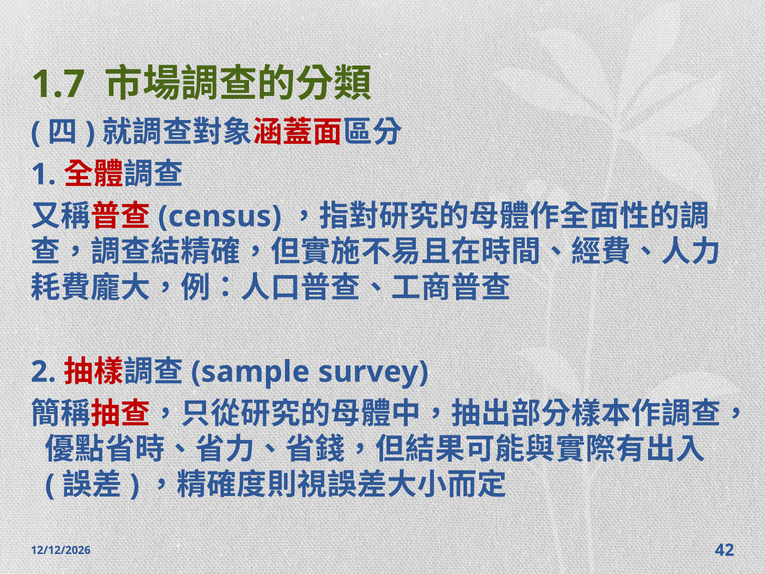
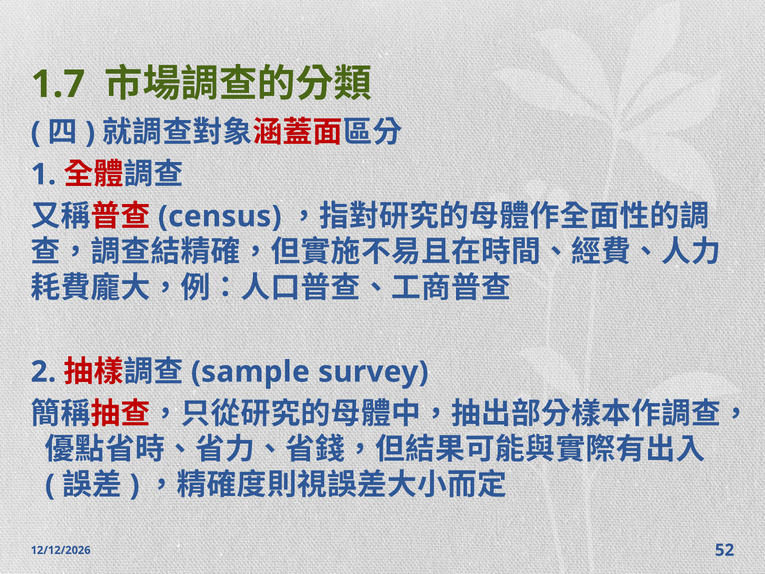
42: 42 -> 52
